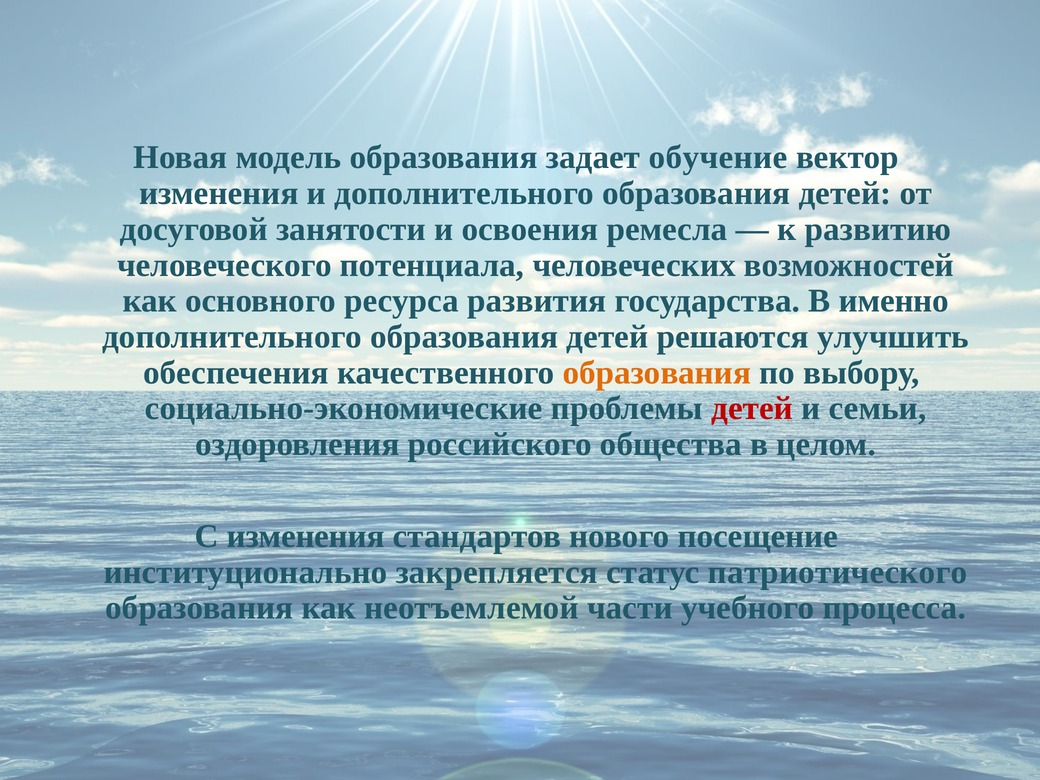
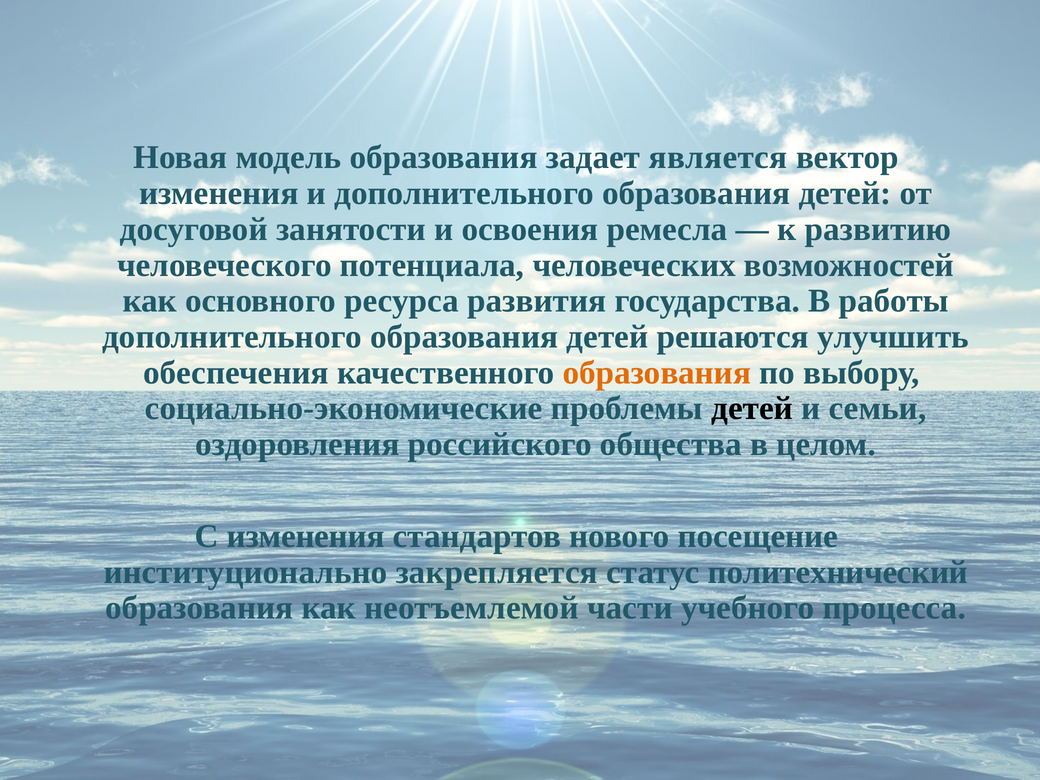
обучение: обучение -> является
именно: именно -> работы
детей at (752, 409) colour: red -> black
патриотического: патриотического -> политехнический
